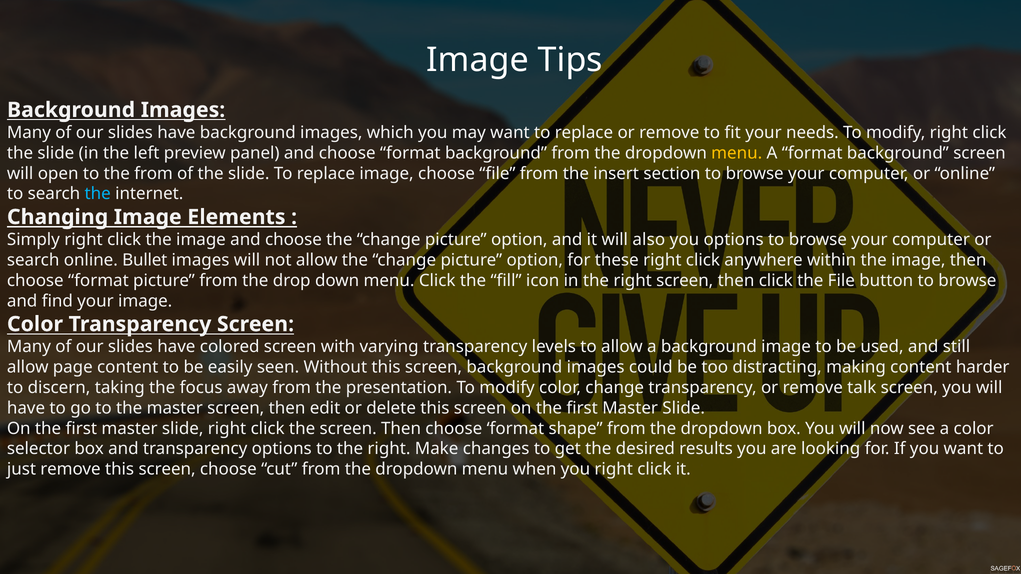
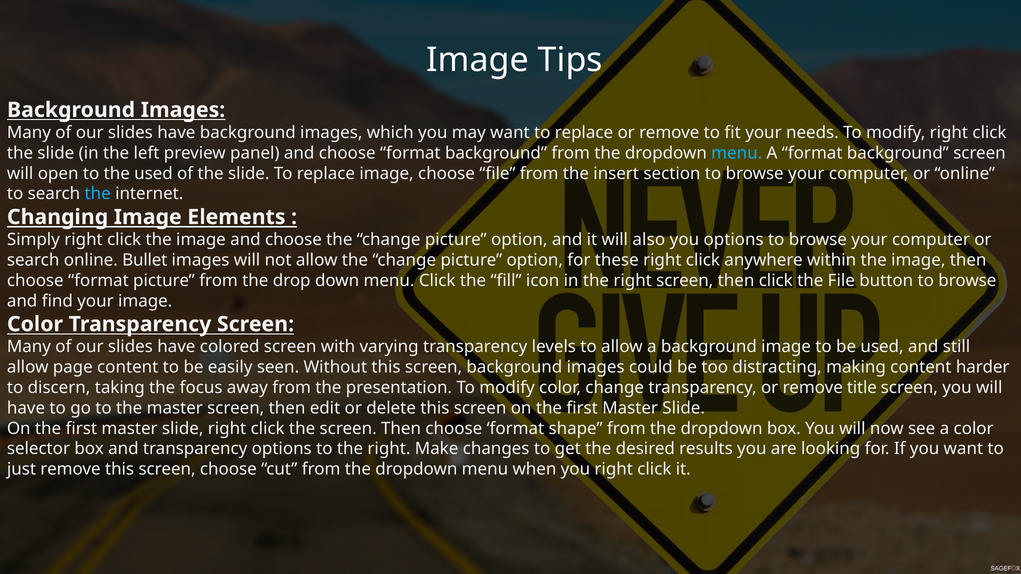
menu at (737, 153) colour: yellow -> light blue
the from: from -> used
talk: talk -> title
